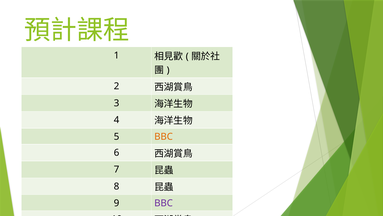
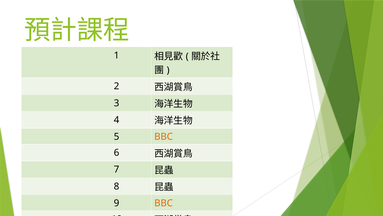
BBC at (164, 203) colour: purple -> orange
